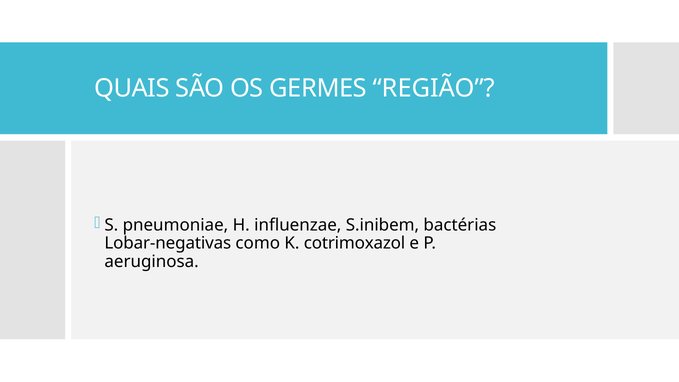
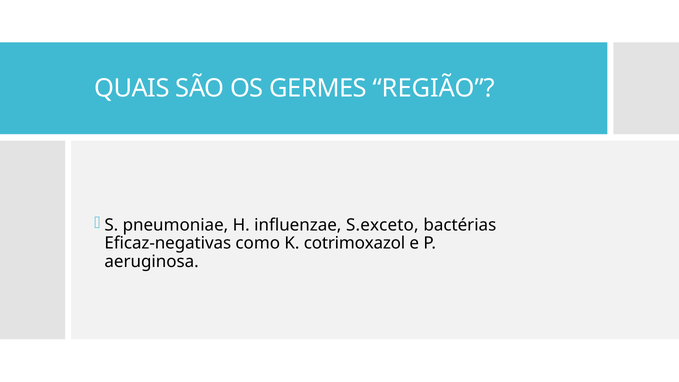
S.inibem: S.inibem -> S.exceto
Lobar-negativas: Lobar-negativas -> Eficaz-negativas
